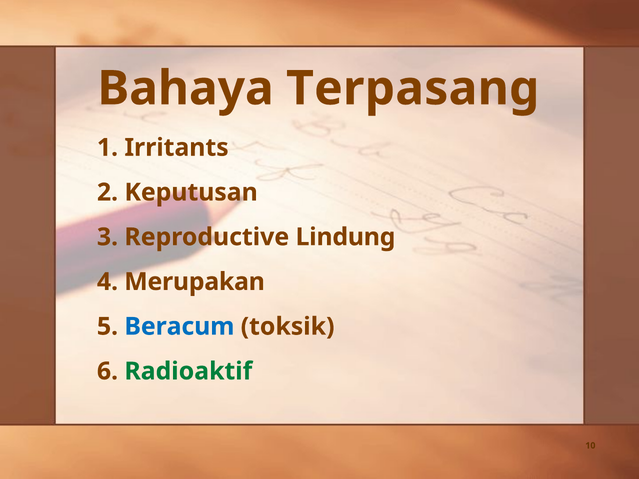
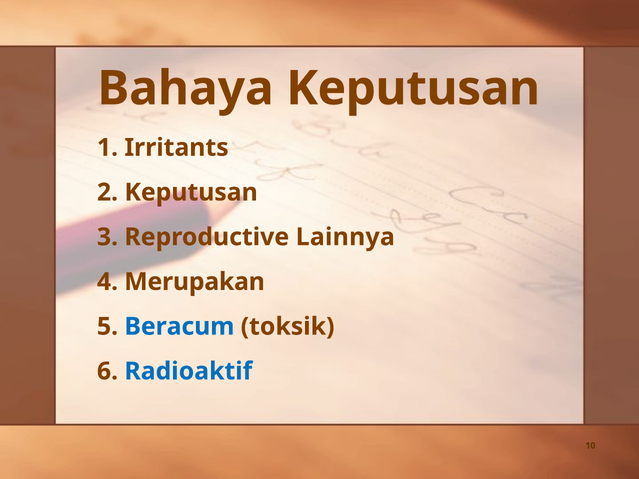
Bahaya Terpasang: Terpasang -> Keputusan
Lindung: Lindung -> Lainnya
Radioaktif colour: green -> blue
